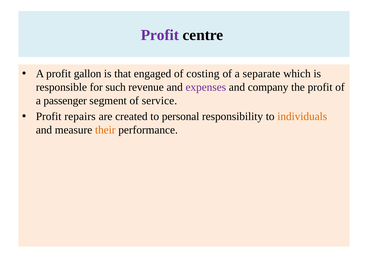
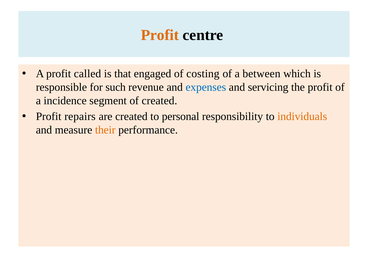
Profit at (160, 35) colour: purple -> orange
gallon: gallon -> called
separate: separate -> between
expenses colour: purple -> blue
company: company -> servicing
passenger: passenger -> incidence
of service: service -> created
